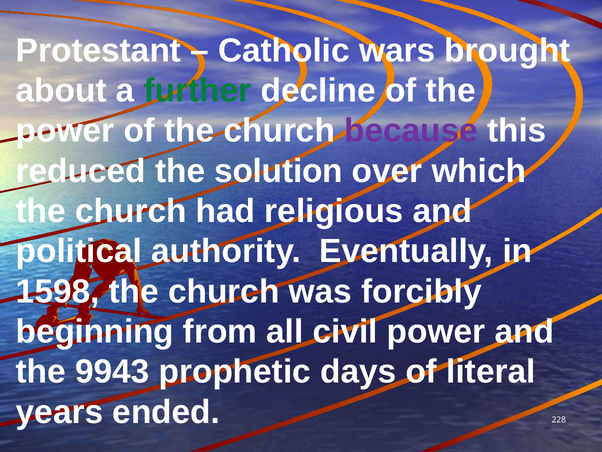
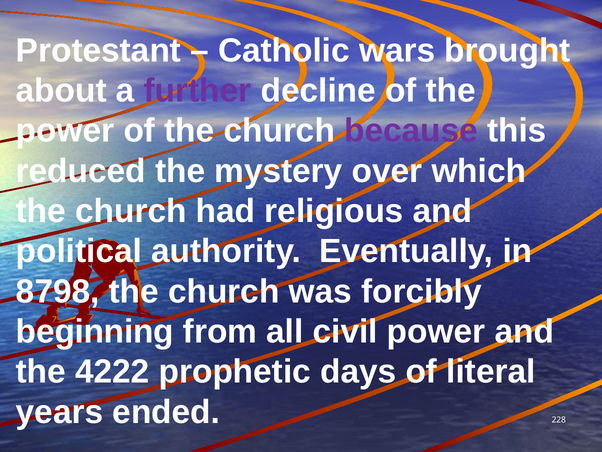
further colour: green -> purple
solution: solution -> mystery
1598: 1598 -> 8798
9943: 9943 -> 4222
